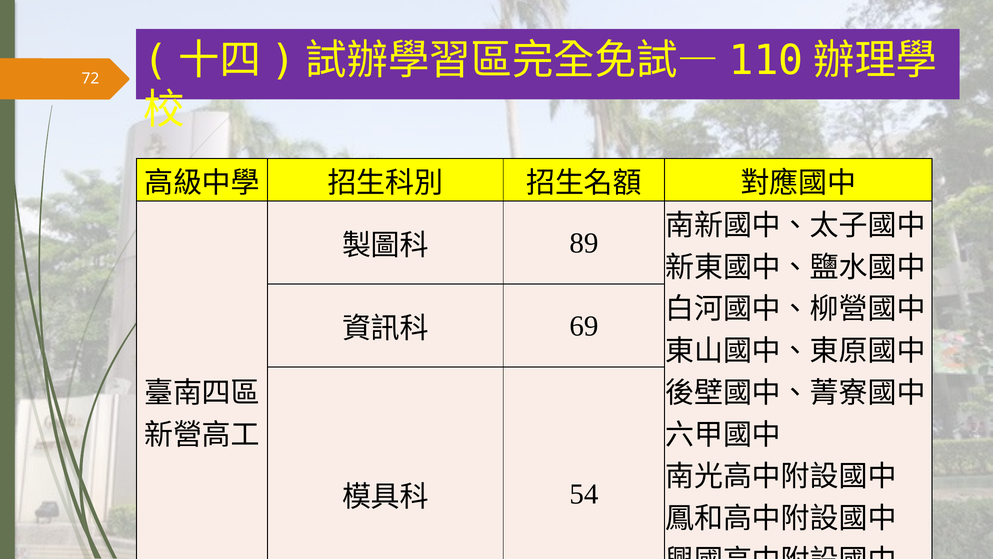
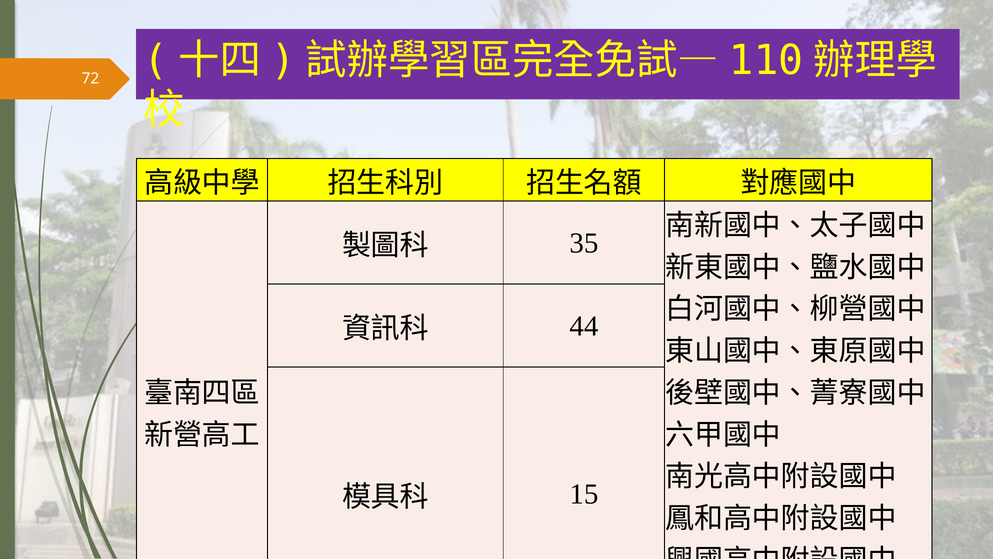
89: 89 -> 35
69: 69 -> 44
54: 54 -> 15
